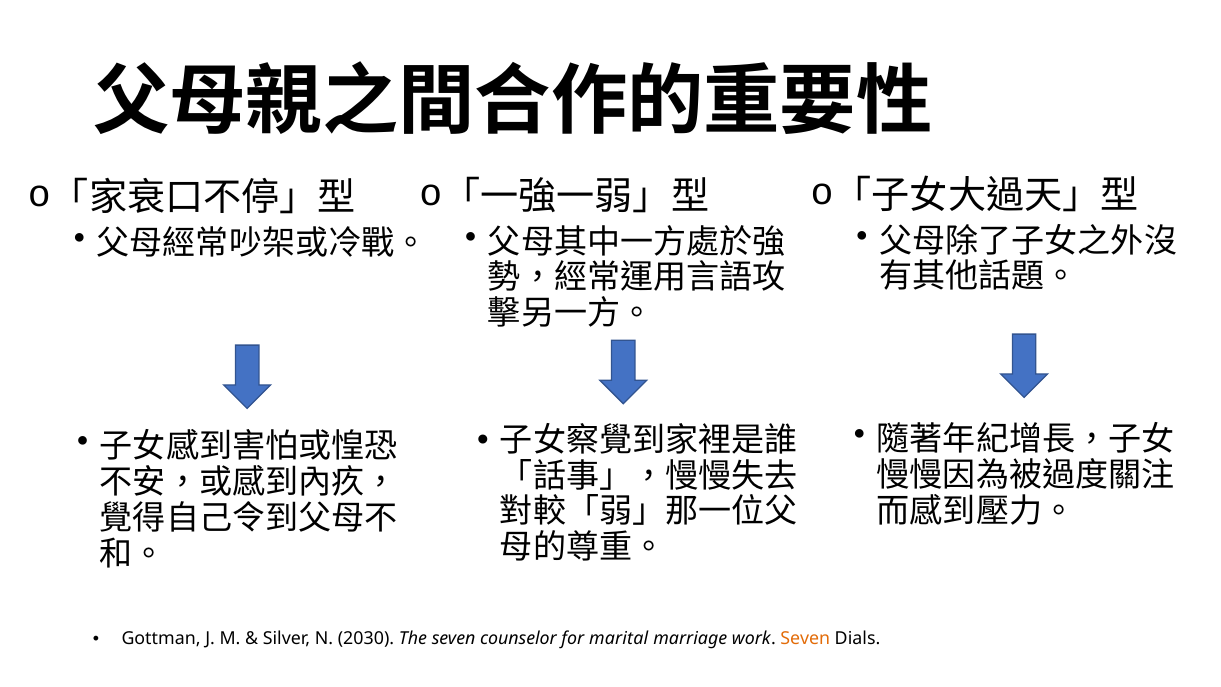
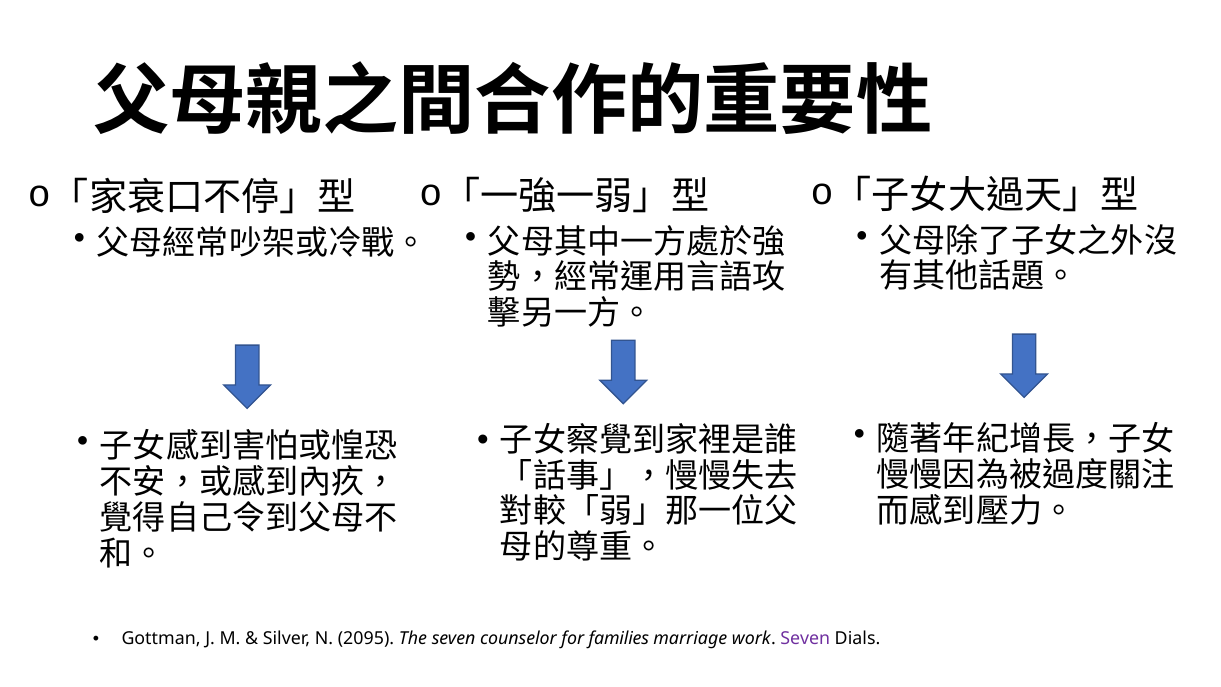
2030: 2030 -> 2095
marital: marital -> families
Seven at (805, 639) colour: orange -> purple
